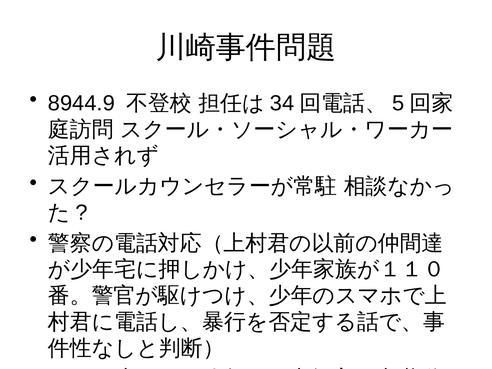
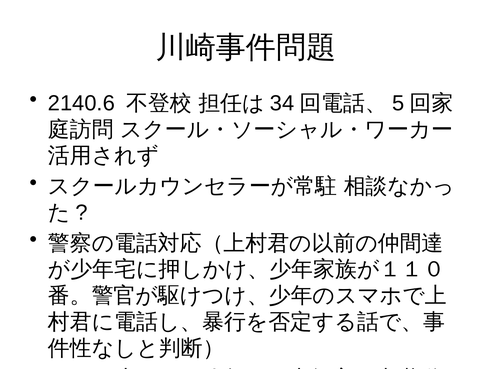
8944.9: 8944.9 -> 2140.6
